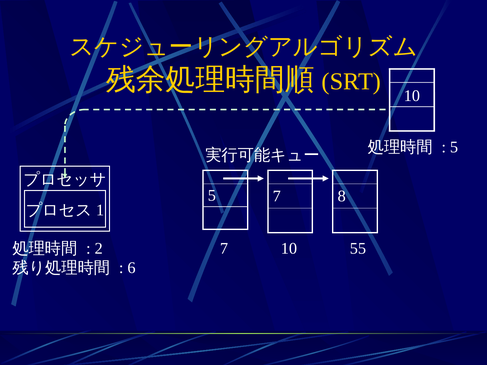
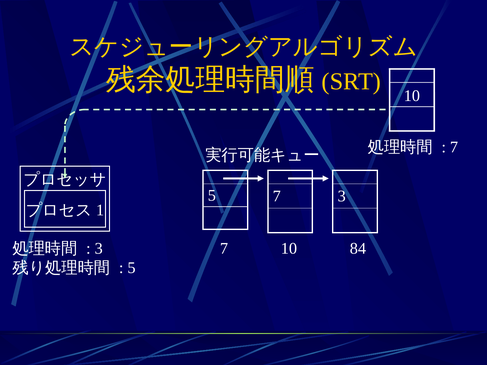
5 at (454, 147): 5 -> 7
7 8: 8 -> 3
55: 55 -> 84
2 at (99, 249): 2 -> 3
6 at (132, 268): 6 -> 5
